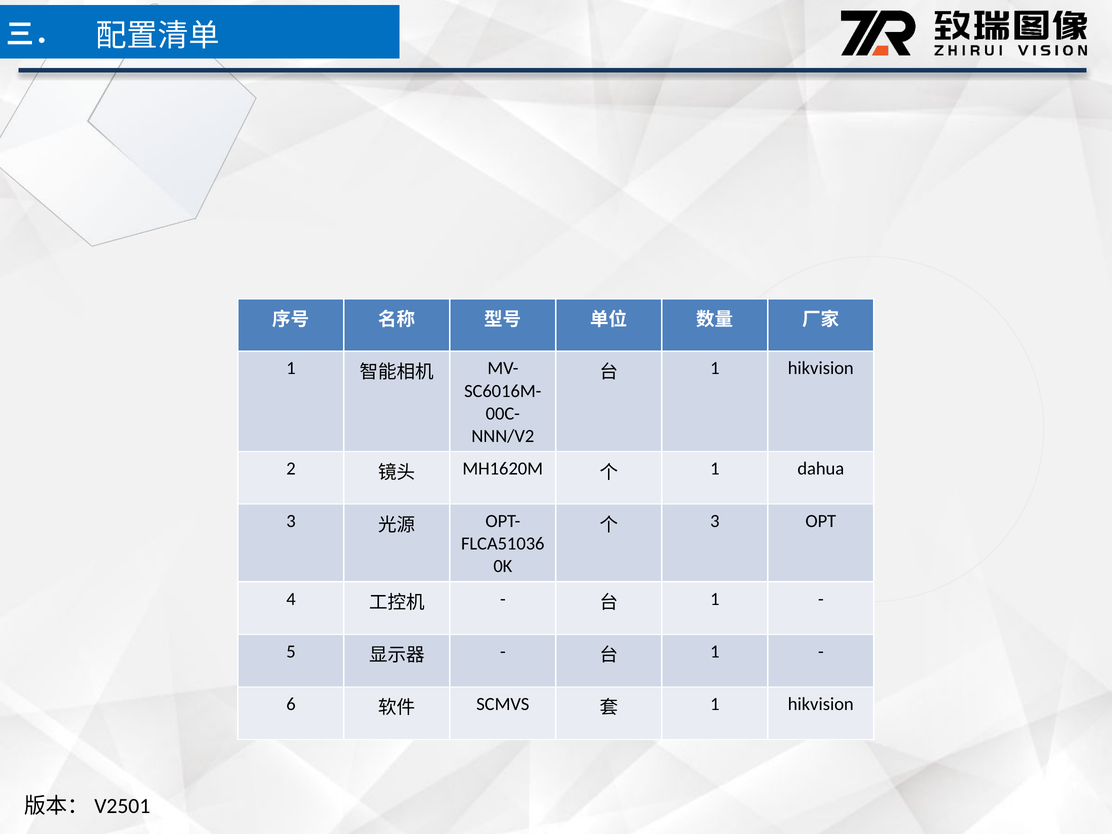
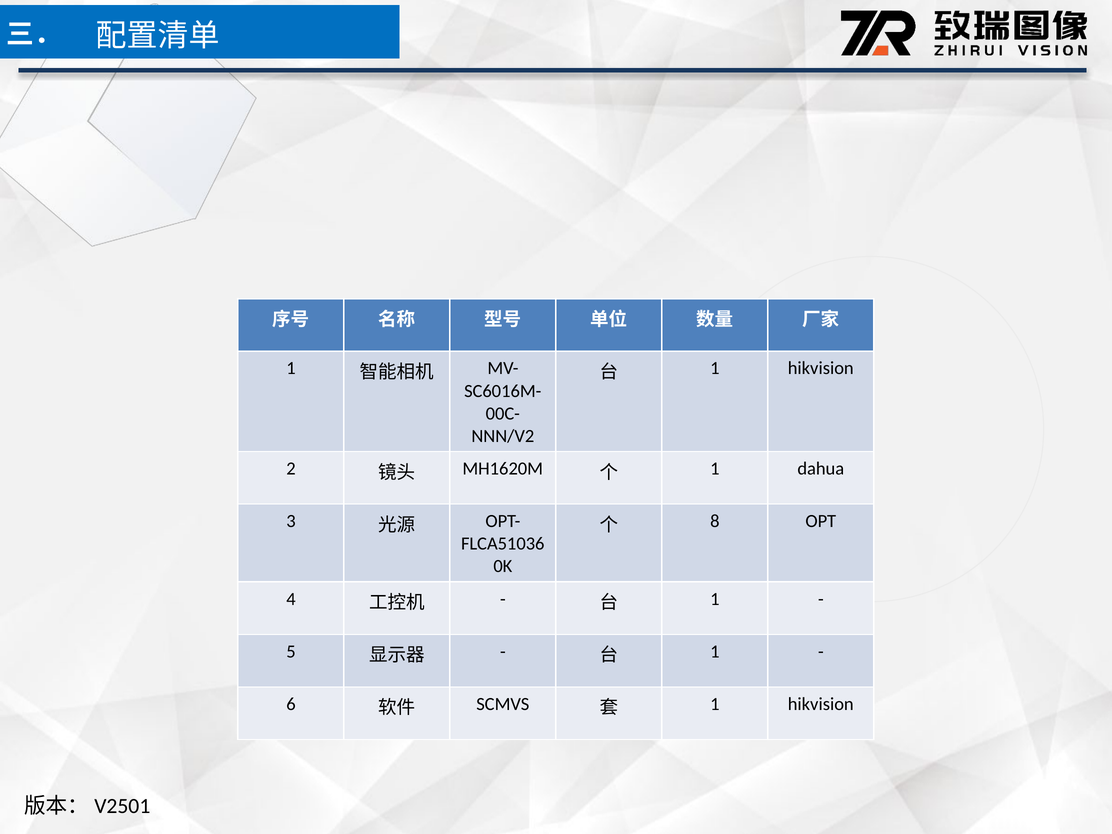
3 at (715, 521): 3 -> 8
